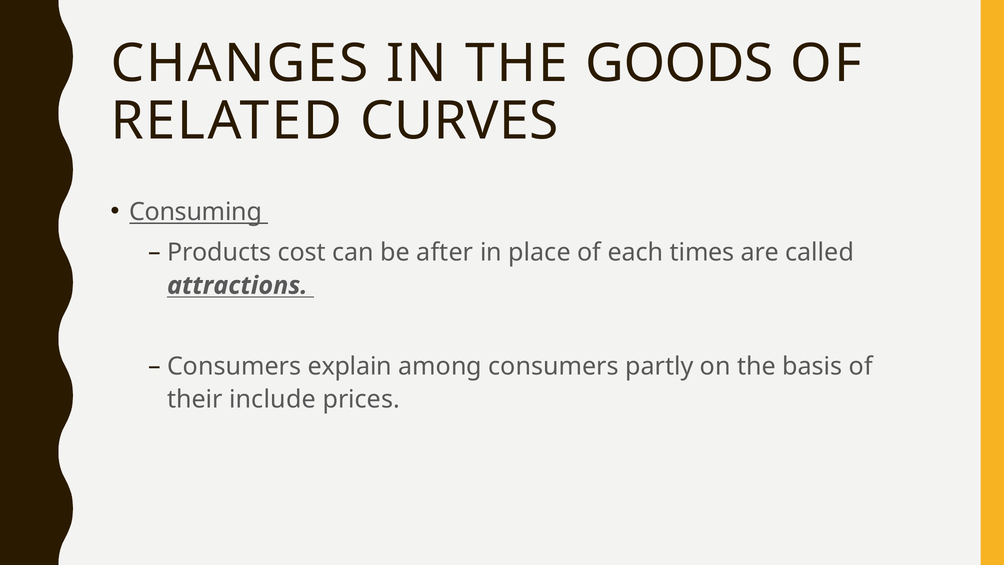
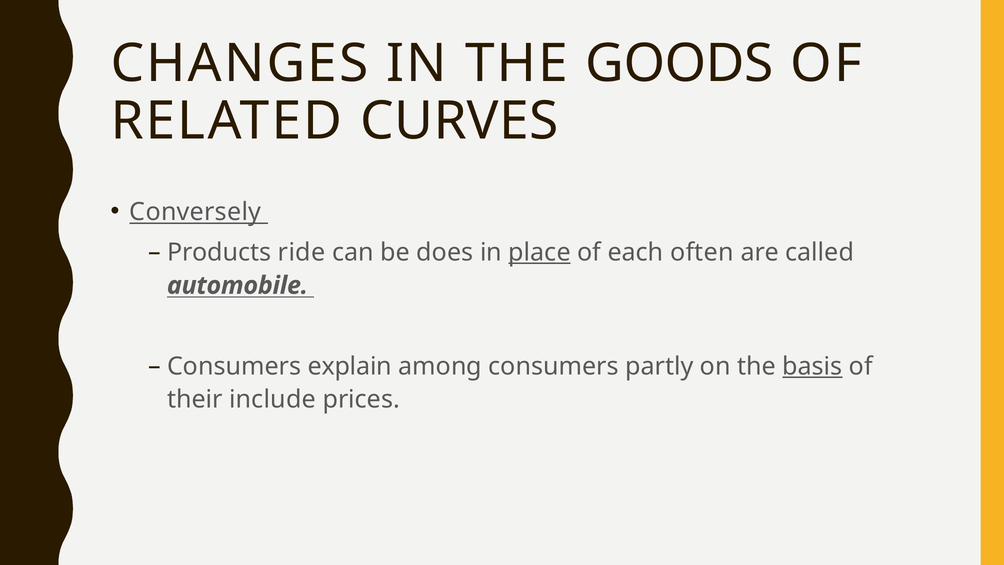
Consuming: Consuming -> Conversely
cost: cost -> ride
after: after -> does
place underline: none -> present
times: times -> often
attractions: attractions -> automobile
basis underline: none -> present
